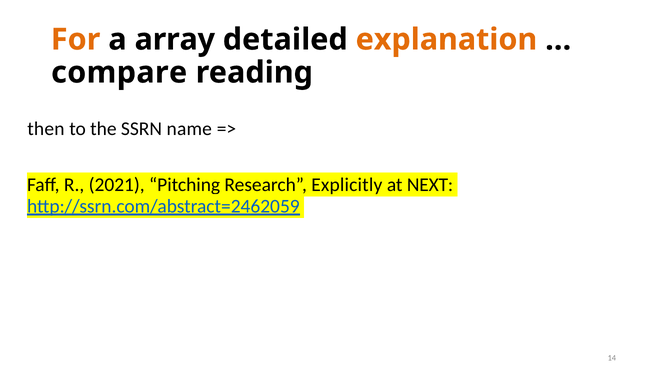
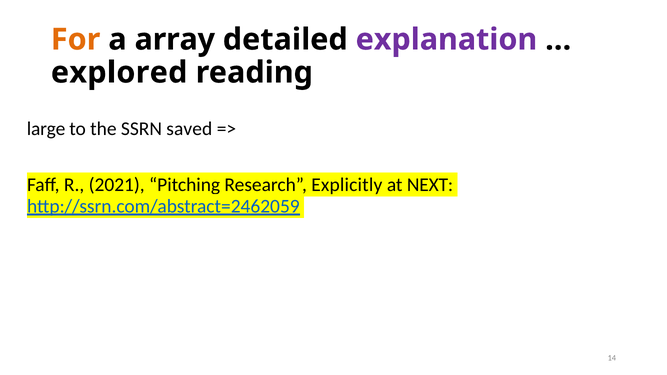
explanation colour: orange -> purple
compare: compare -> explored
then: then -> large
name: name -> saved
